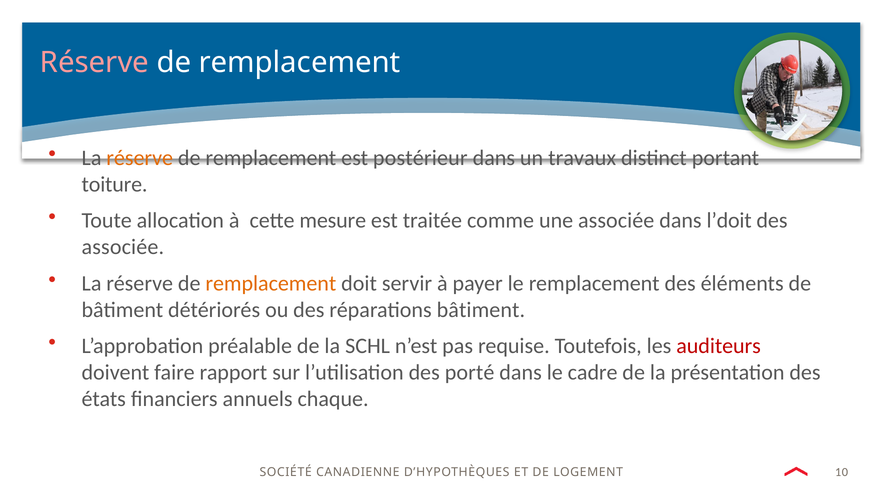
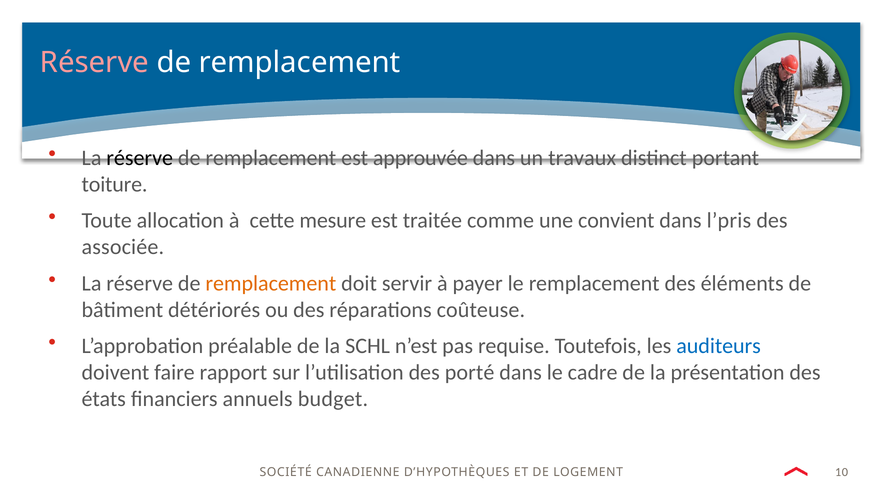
réserve at (140, 158) colour: orange -> black
postérieur: postérieur -> approuvée
une associée: associée -> convient
l’doit: l’doit -> l’pris
réparations bâtiment: bâtiment -> coûteuse
auditeurs colour: red -> blue
chaque: chaque -> budget
